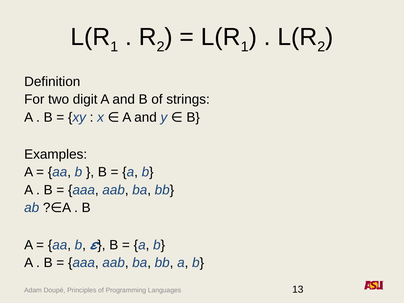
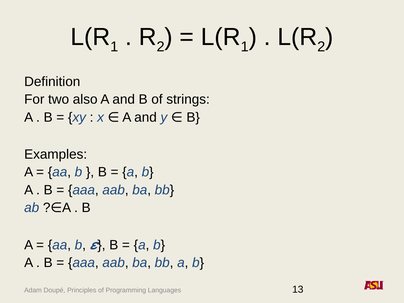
digit: digit -> also
